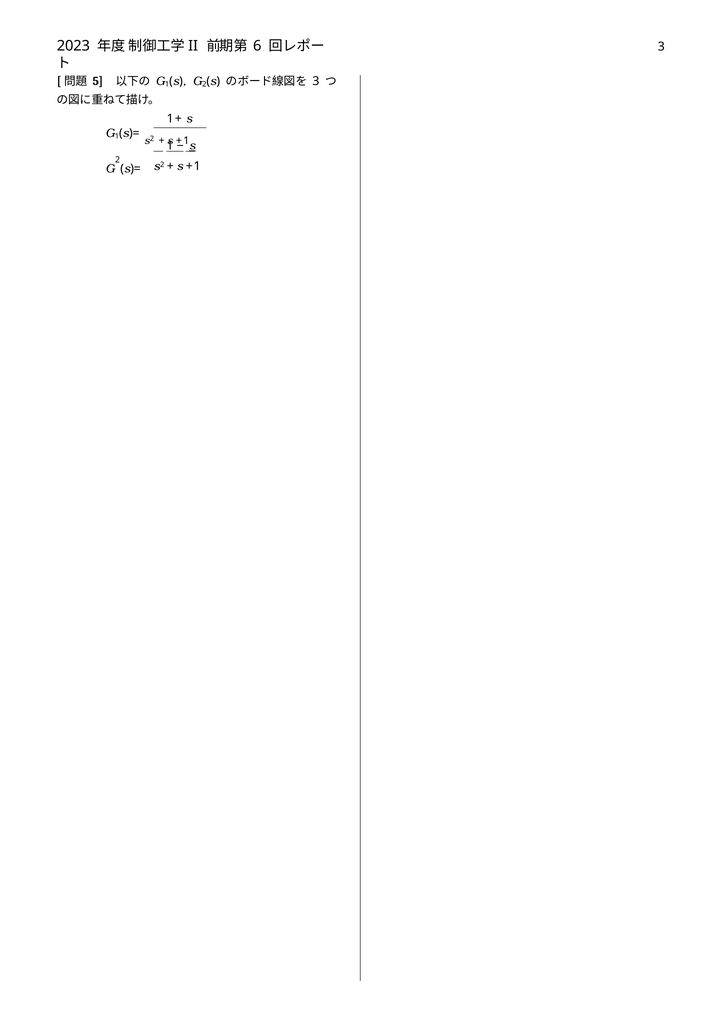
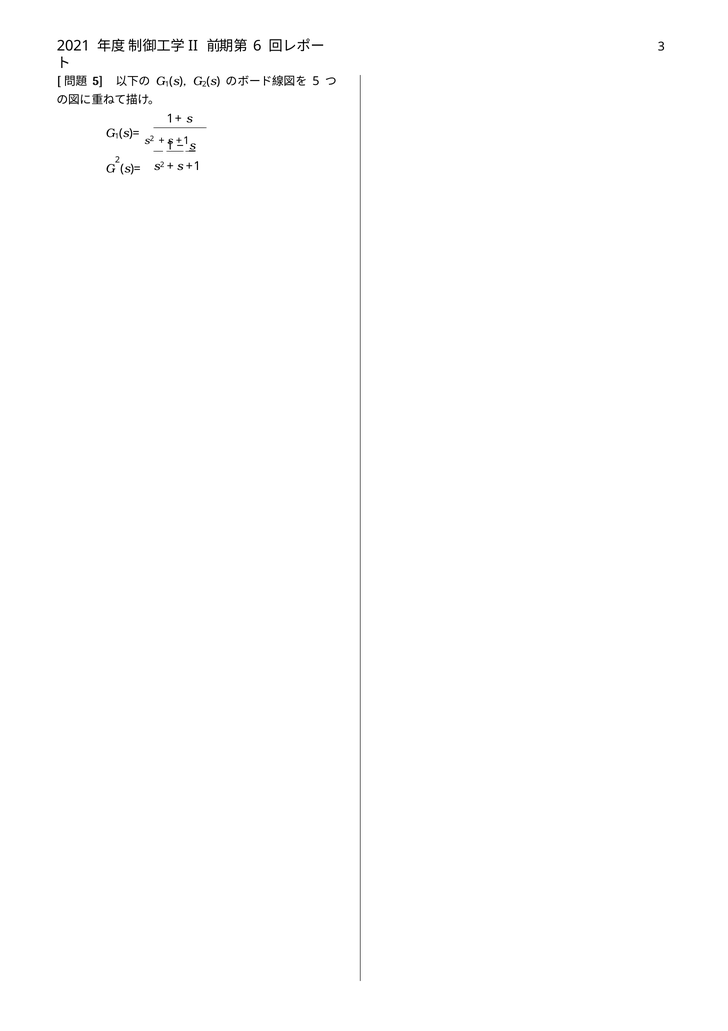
2023: 2023 -> 2021
3 at (316, 81): 3 -> 5
